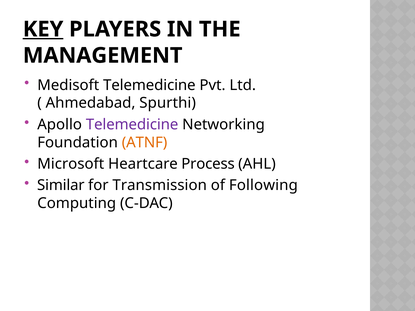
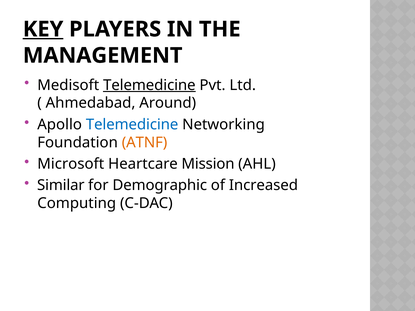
Telemedicine at (149, 85) underline: none -> present
Spurthi: Spurthi -> Around
Telemedicine at (132, 125) colour: purple -> blue
Process: Process -> Mission
Transmission: Transmission -> Demographic
Following: Following -> Increased
